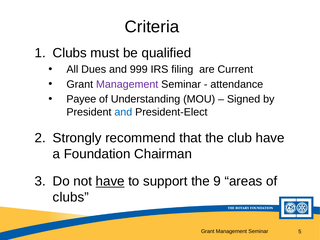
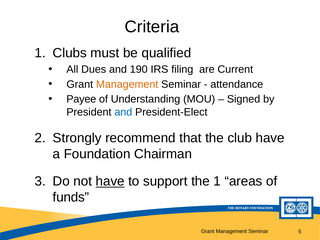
999: 999 -> 190
Management at (127, 84) colour: purple -> orange
the 9: 9 -> 1
clubs at (71, 197): clubs -> funds
